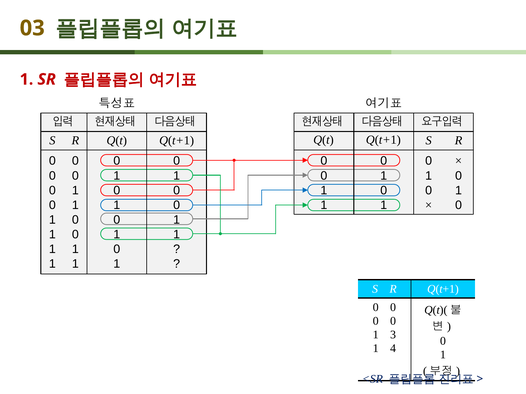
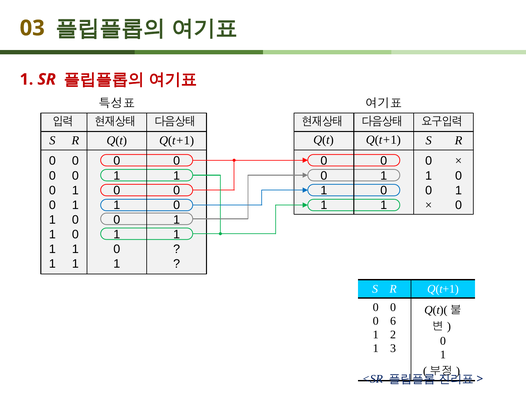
0 at (393, 321): 0 -> 6
3: 3 -> 2
4: 4 -> 3
